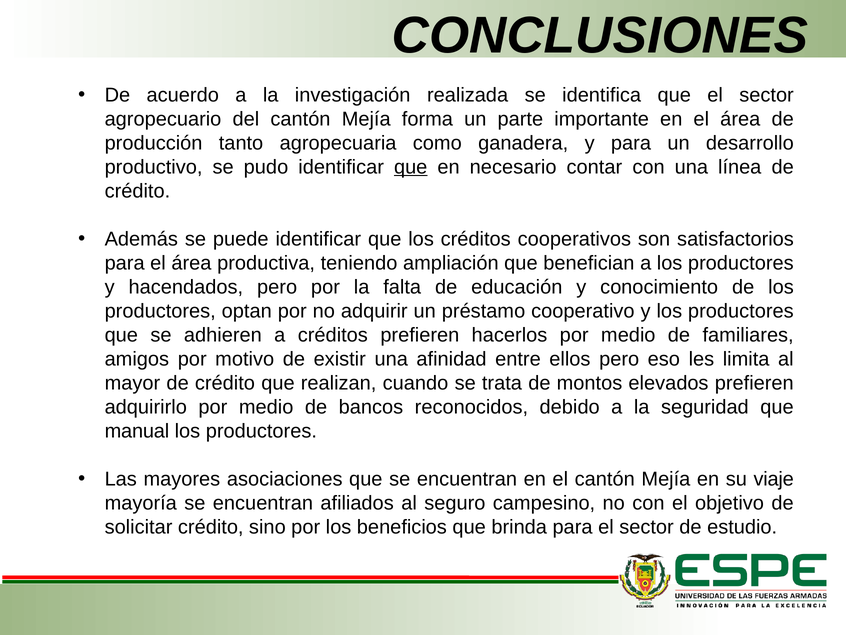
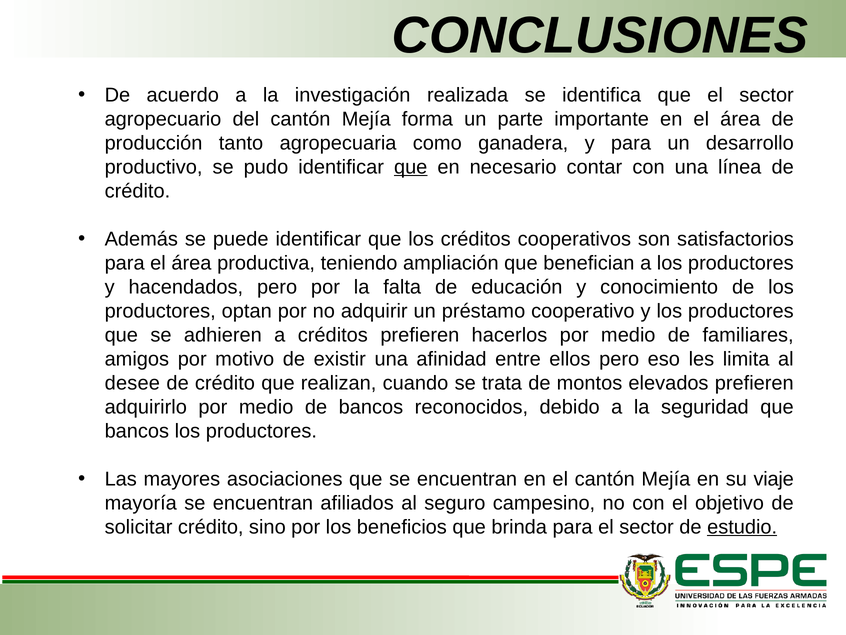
mayor: mayor -> desee
manual at (137, 431): manual -> bancos
estudio underline: none -> present
